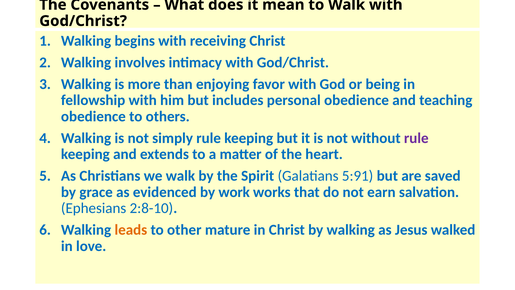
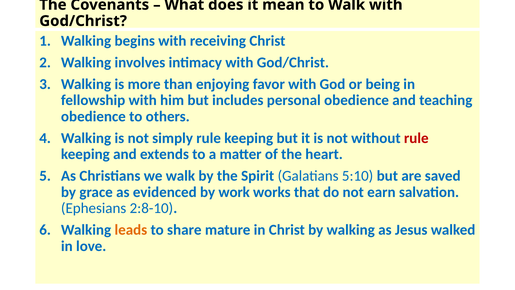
rule at (416, 138) colour: purple -> red
5:91: 5:91 -> 5:10
other: other -> share
